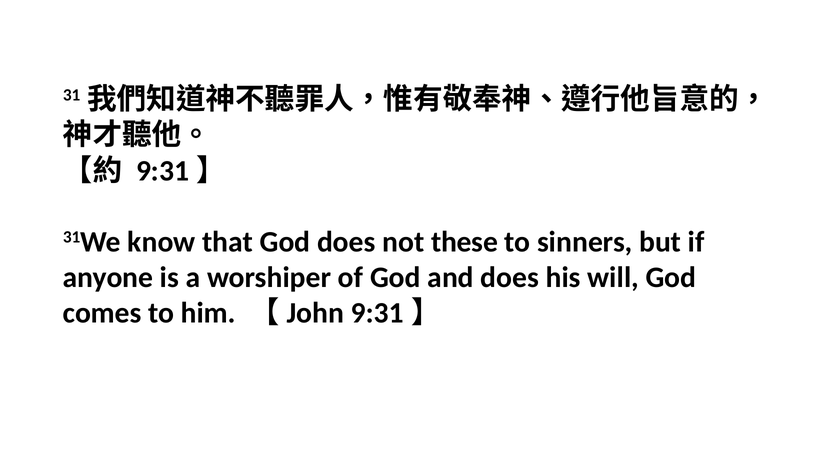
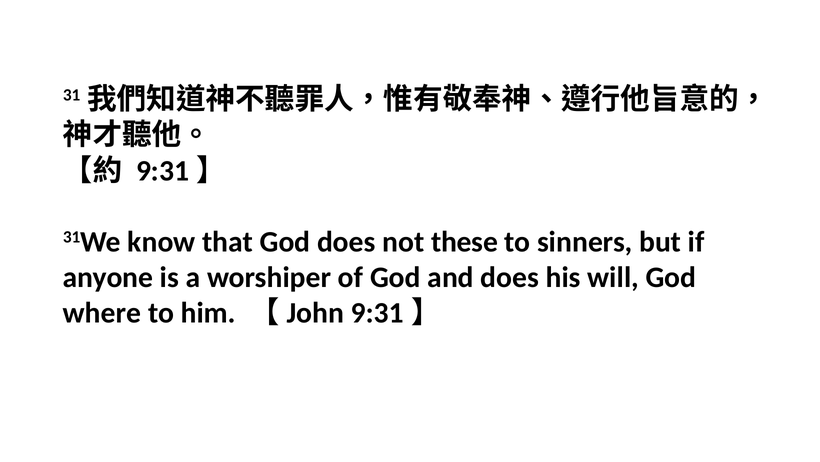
comes: comes -> where
